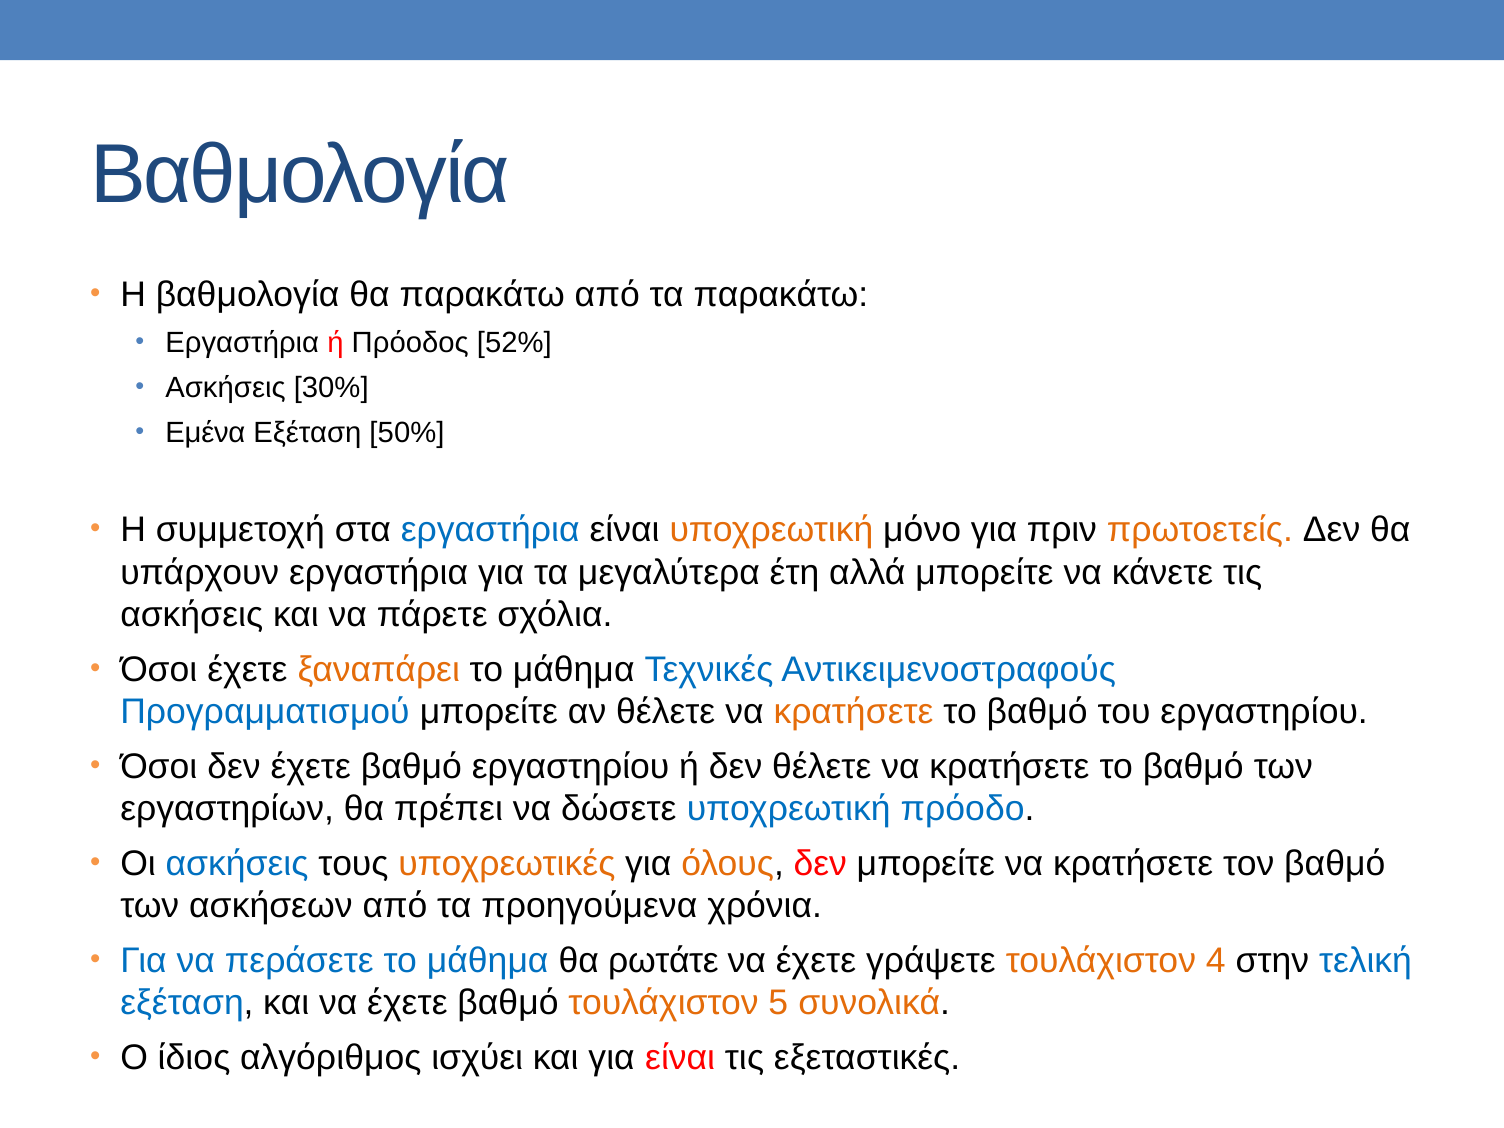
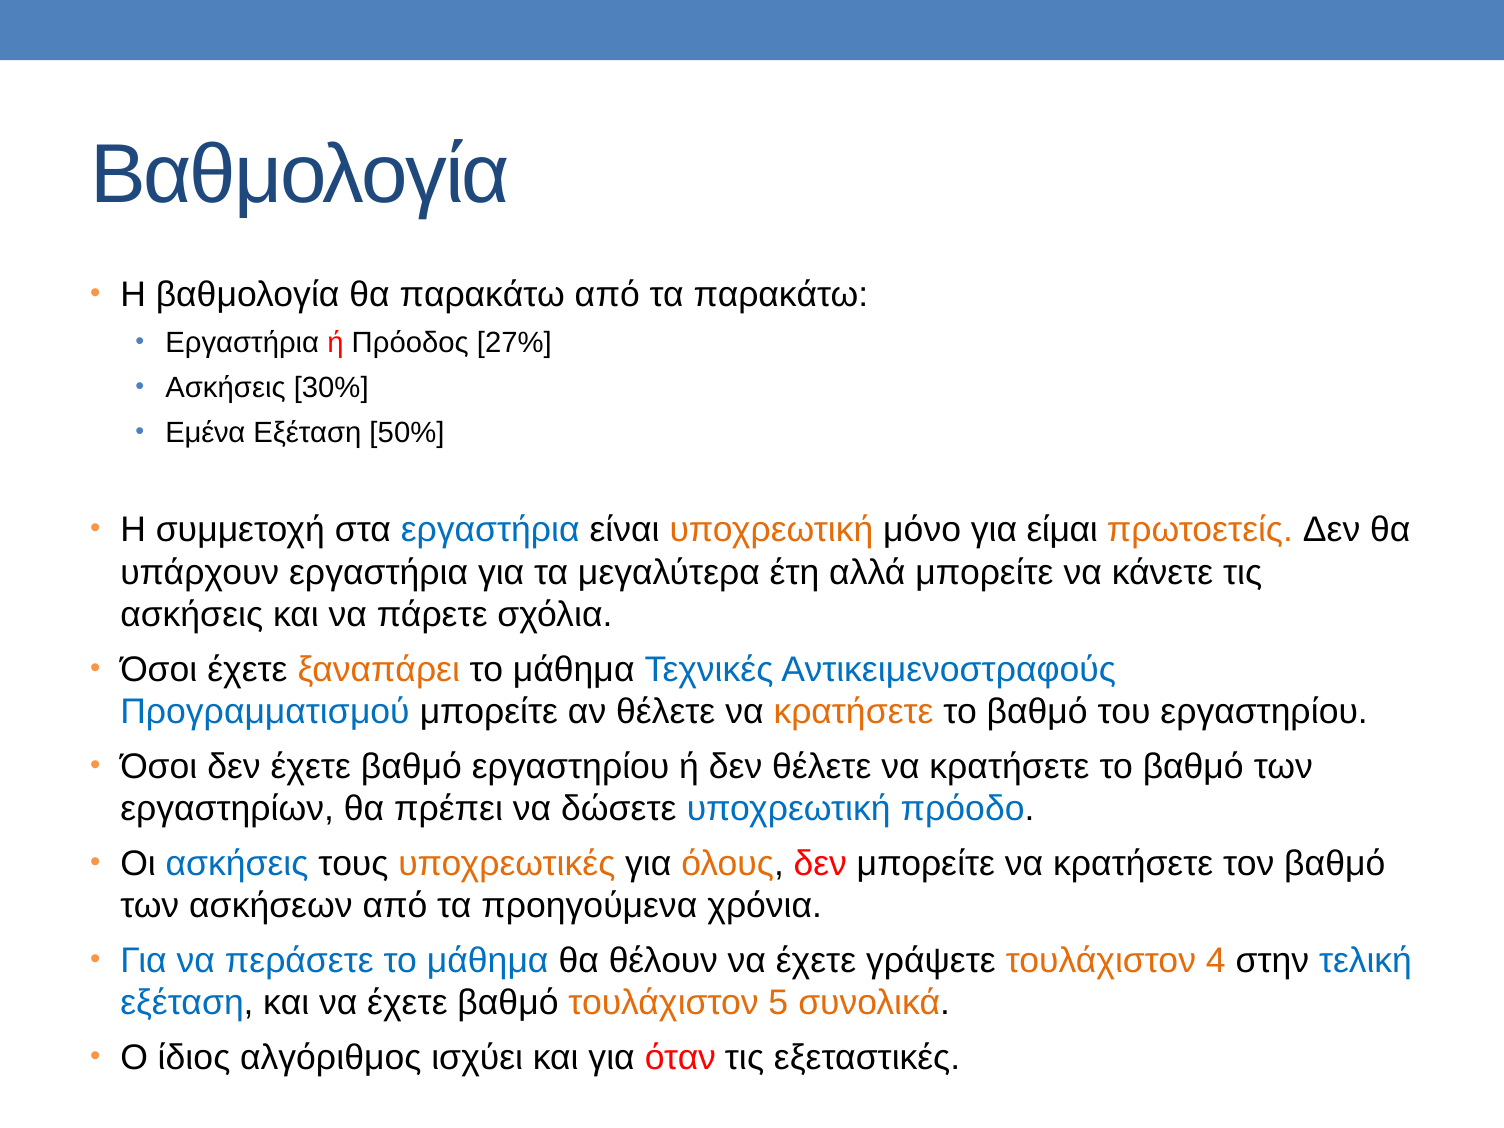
52%: 52% -> 27%
πριν: πριν -> είμαι
ρωτάτε: ρωτάτε -> θέλουν
για είναι: είναι -> όταν
